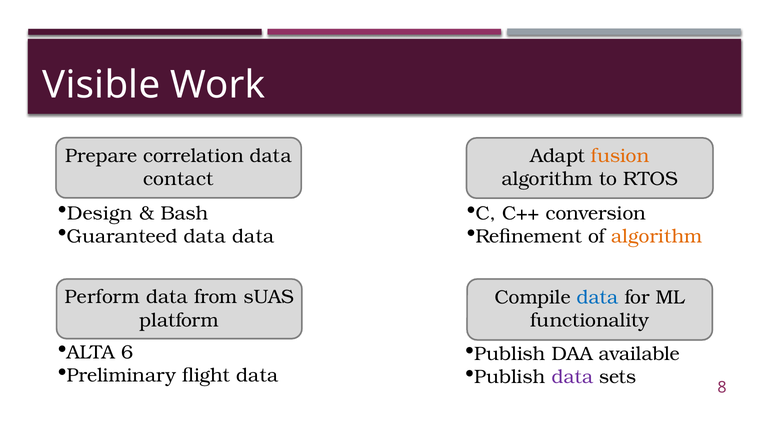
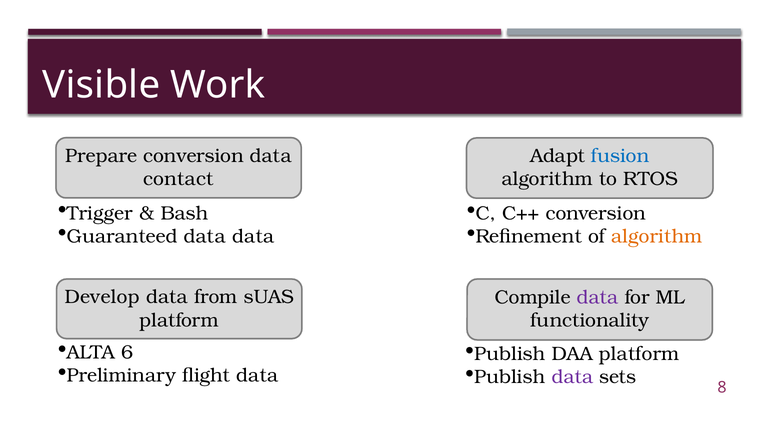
Prepare correlation: correlation -> conversion
fusion colour: orange -> blue
Design: Design -> Trigger
Perform: Perform -> Develop
data at (598, 297) colour: blue -> purple
DAA available: available -> platform
